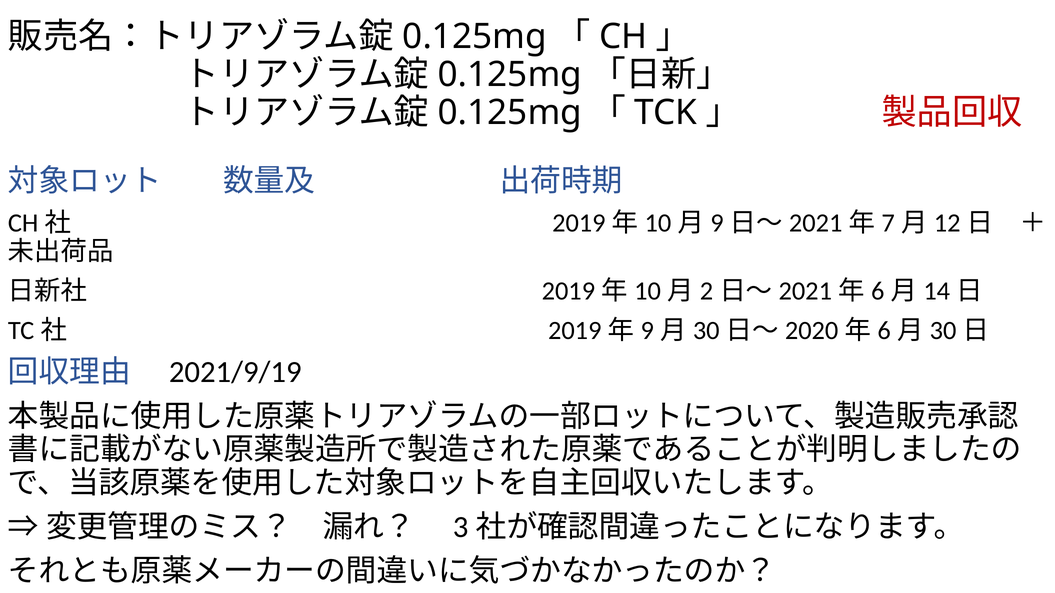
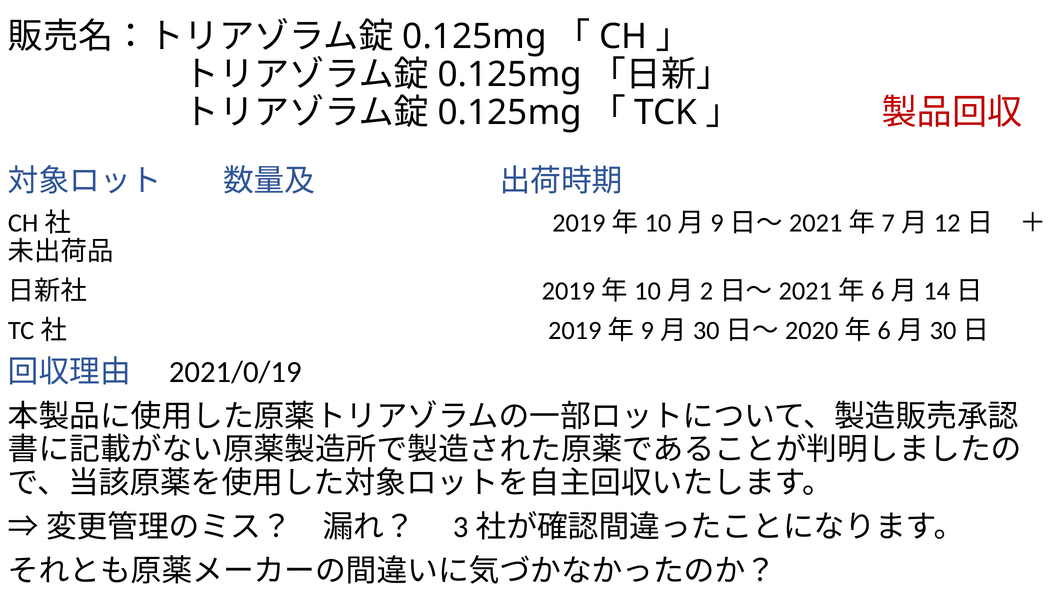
2021/9/19: 2021/9/19 -> 2021/0/19
